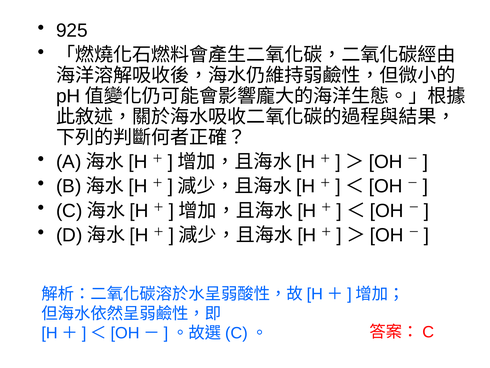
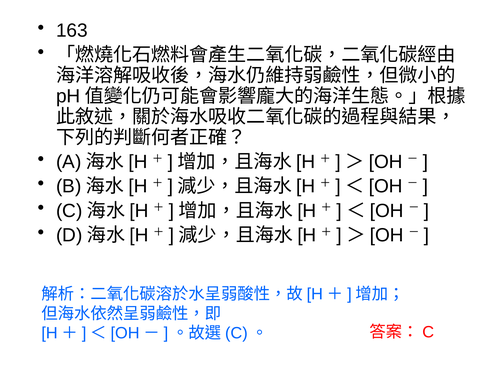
925: 925 -> 163
